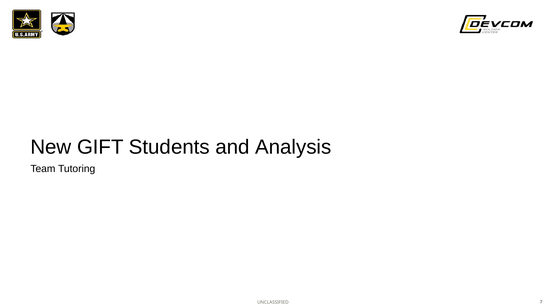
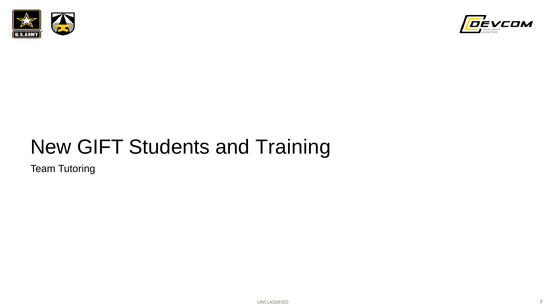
Analysis: Analysis -> Training
